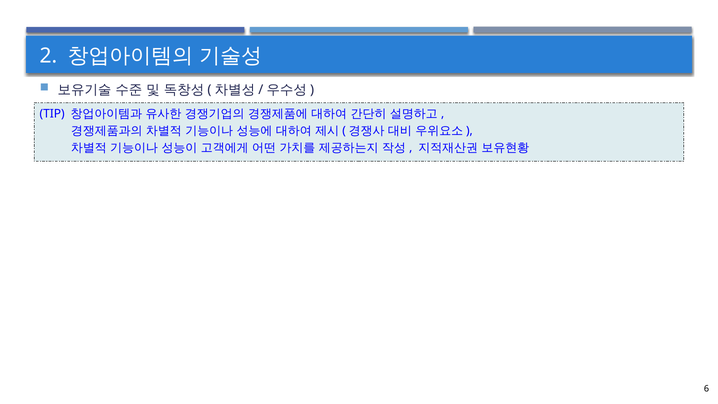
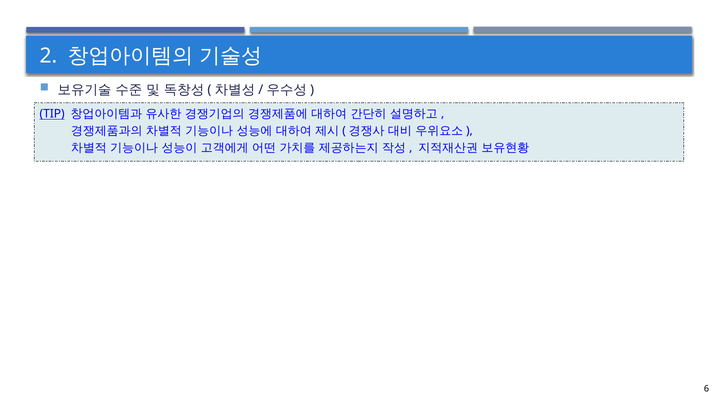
TIP underline: none -> present
